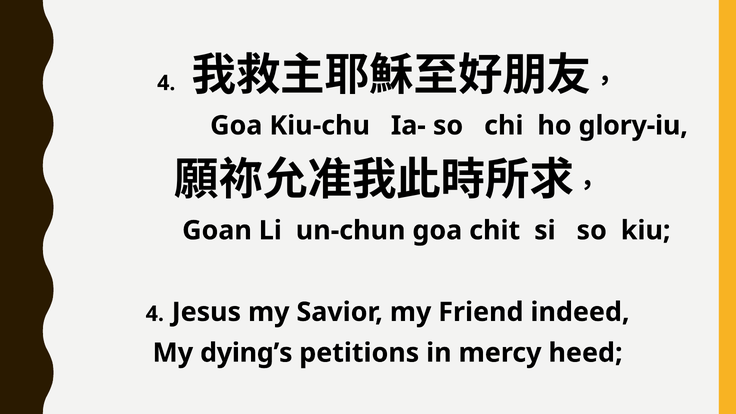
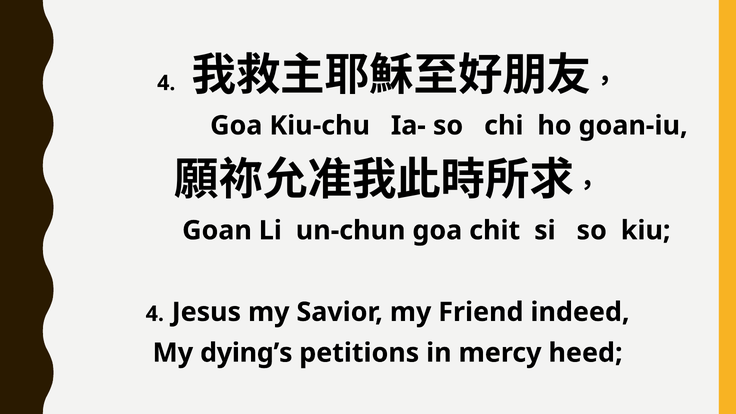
glory-iu: glory-iu -> goan-iu
